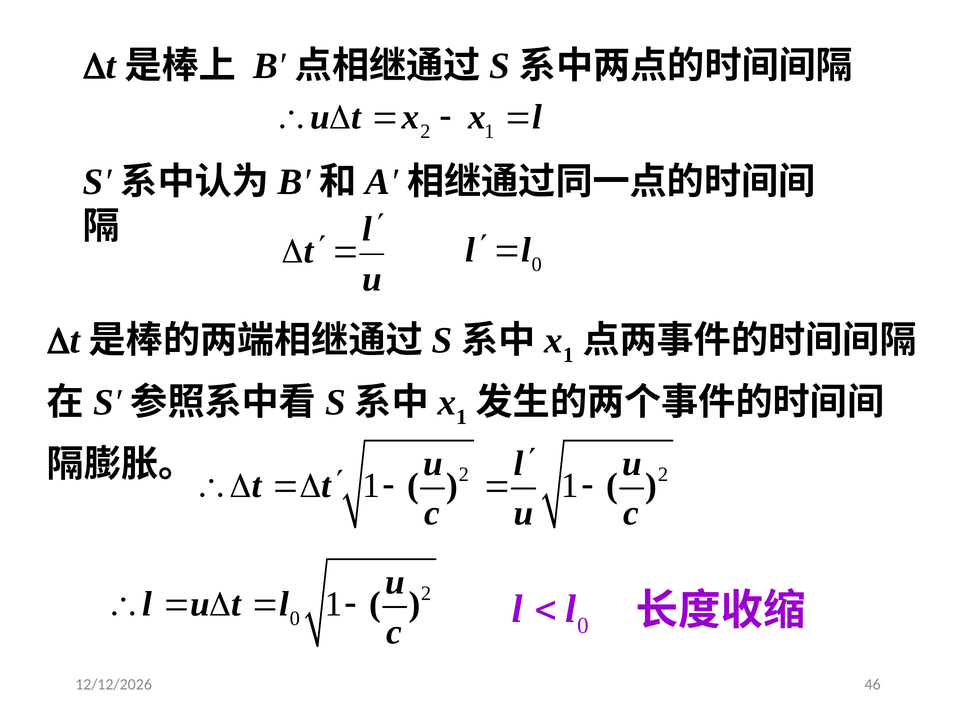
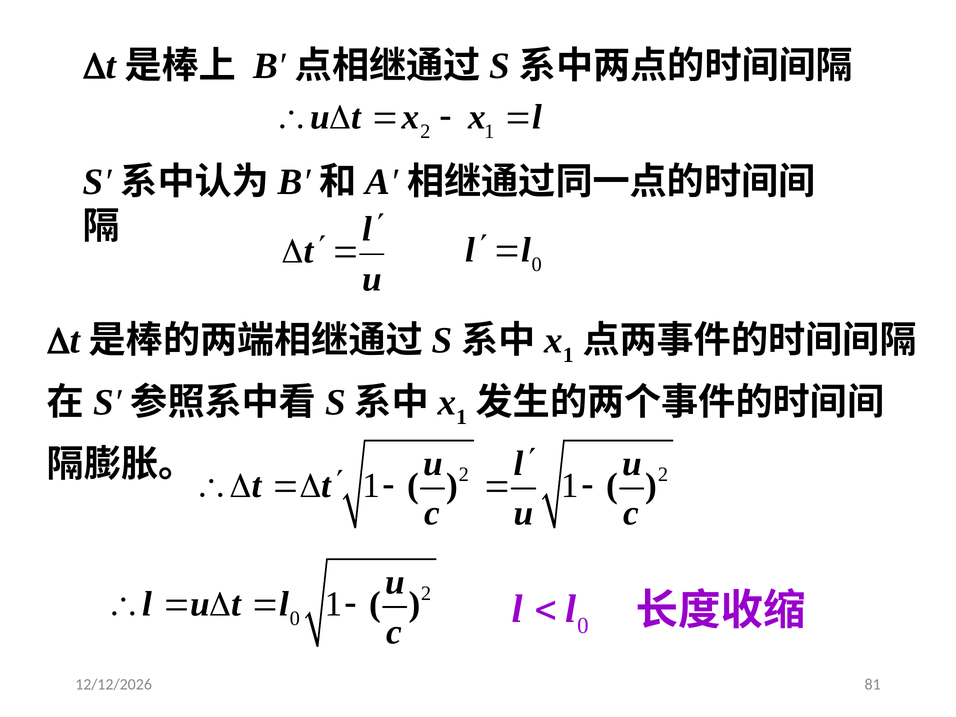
46: 46 -> 81
